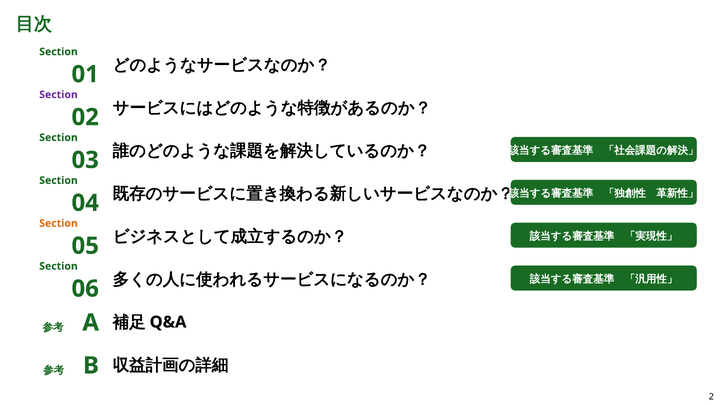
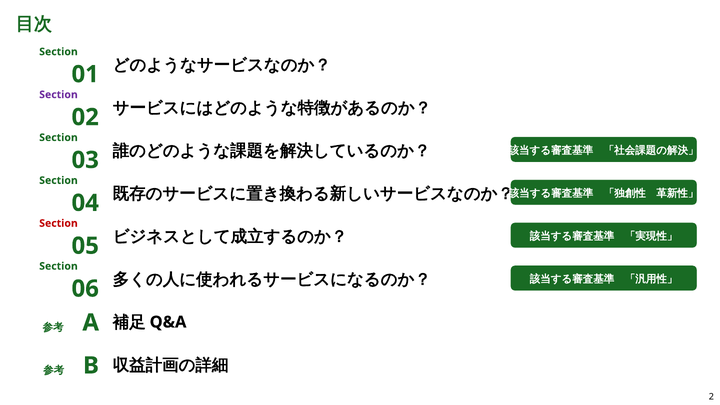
Section at (58, 223) colour: orange -> red
